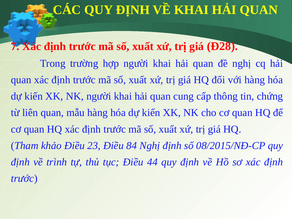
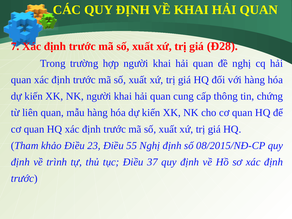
84: 84 -> 55
44: 44 -> 37
